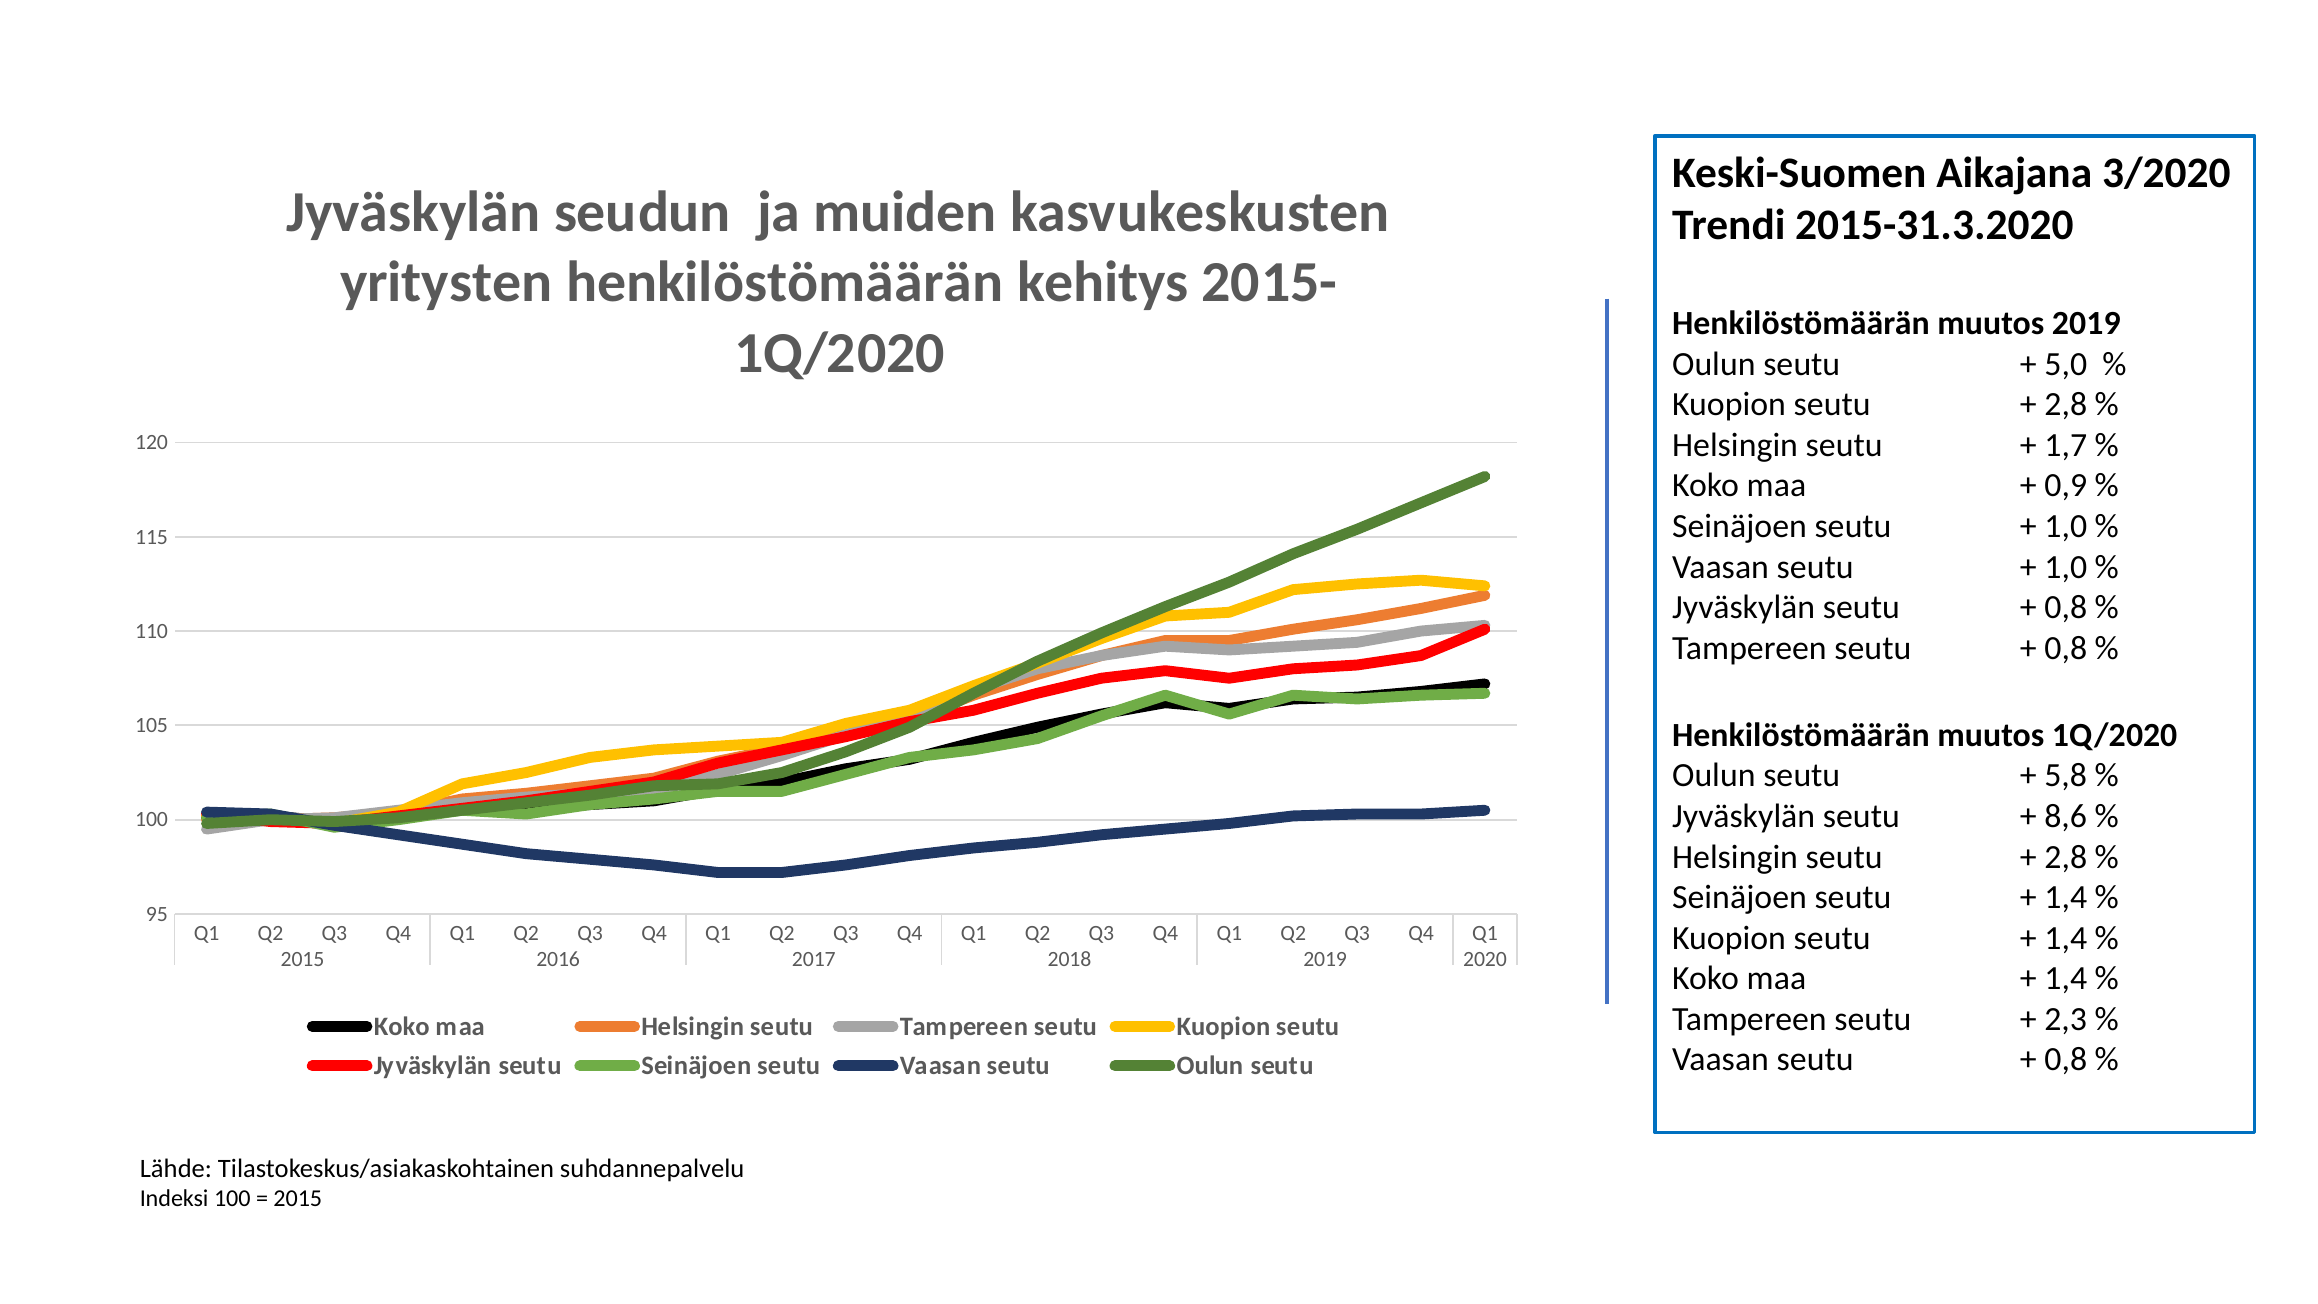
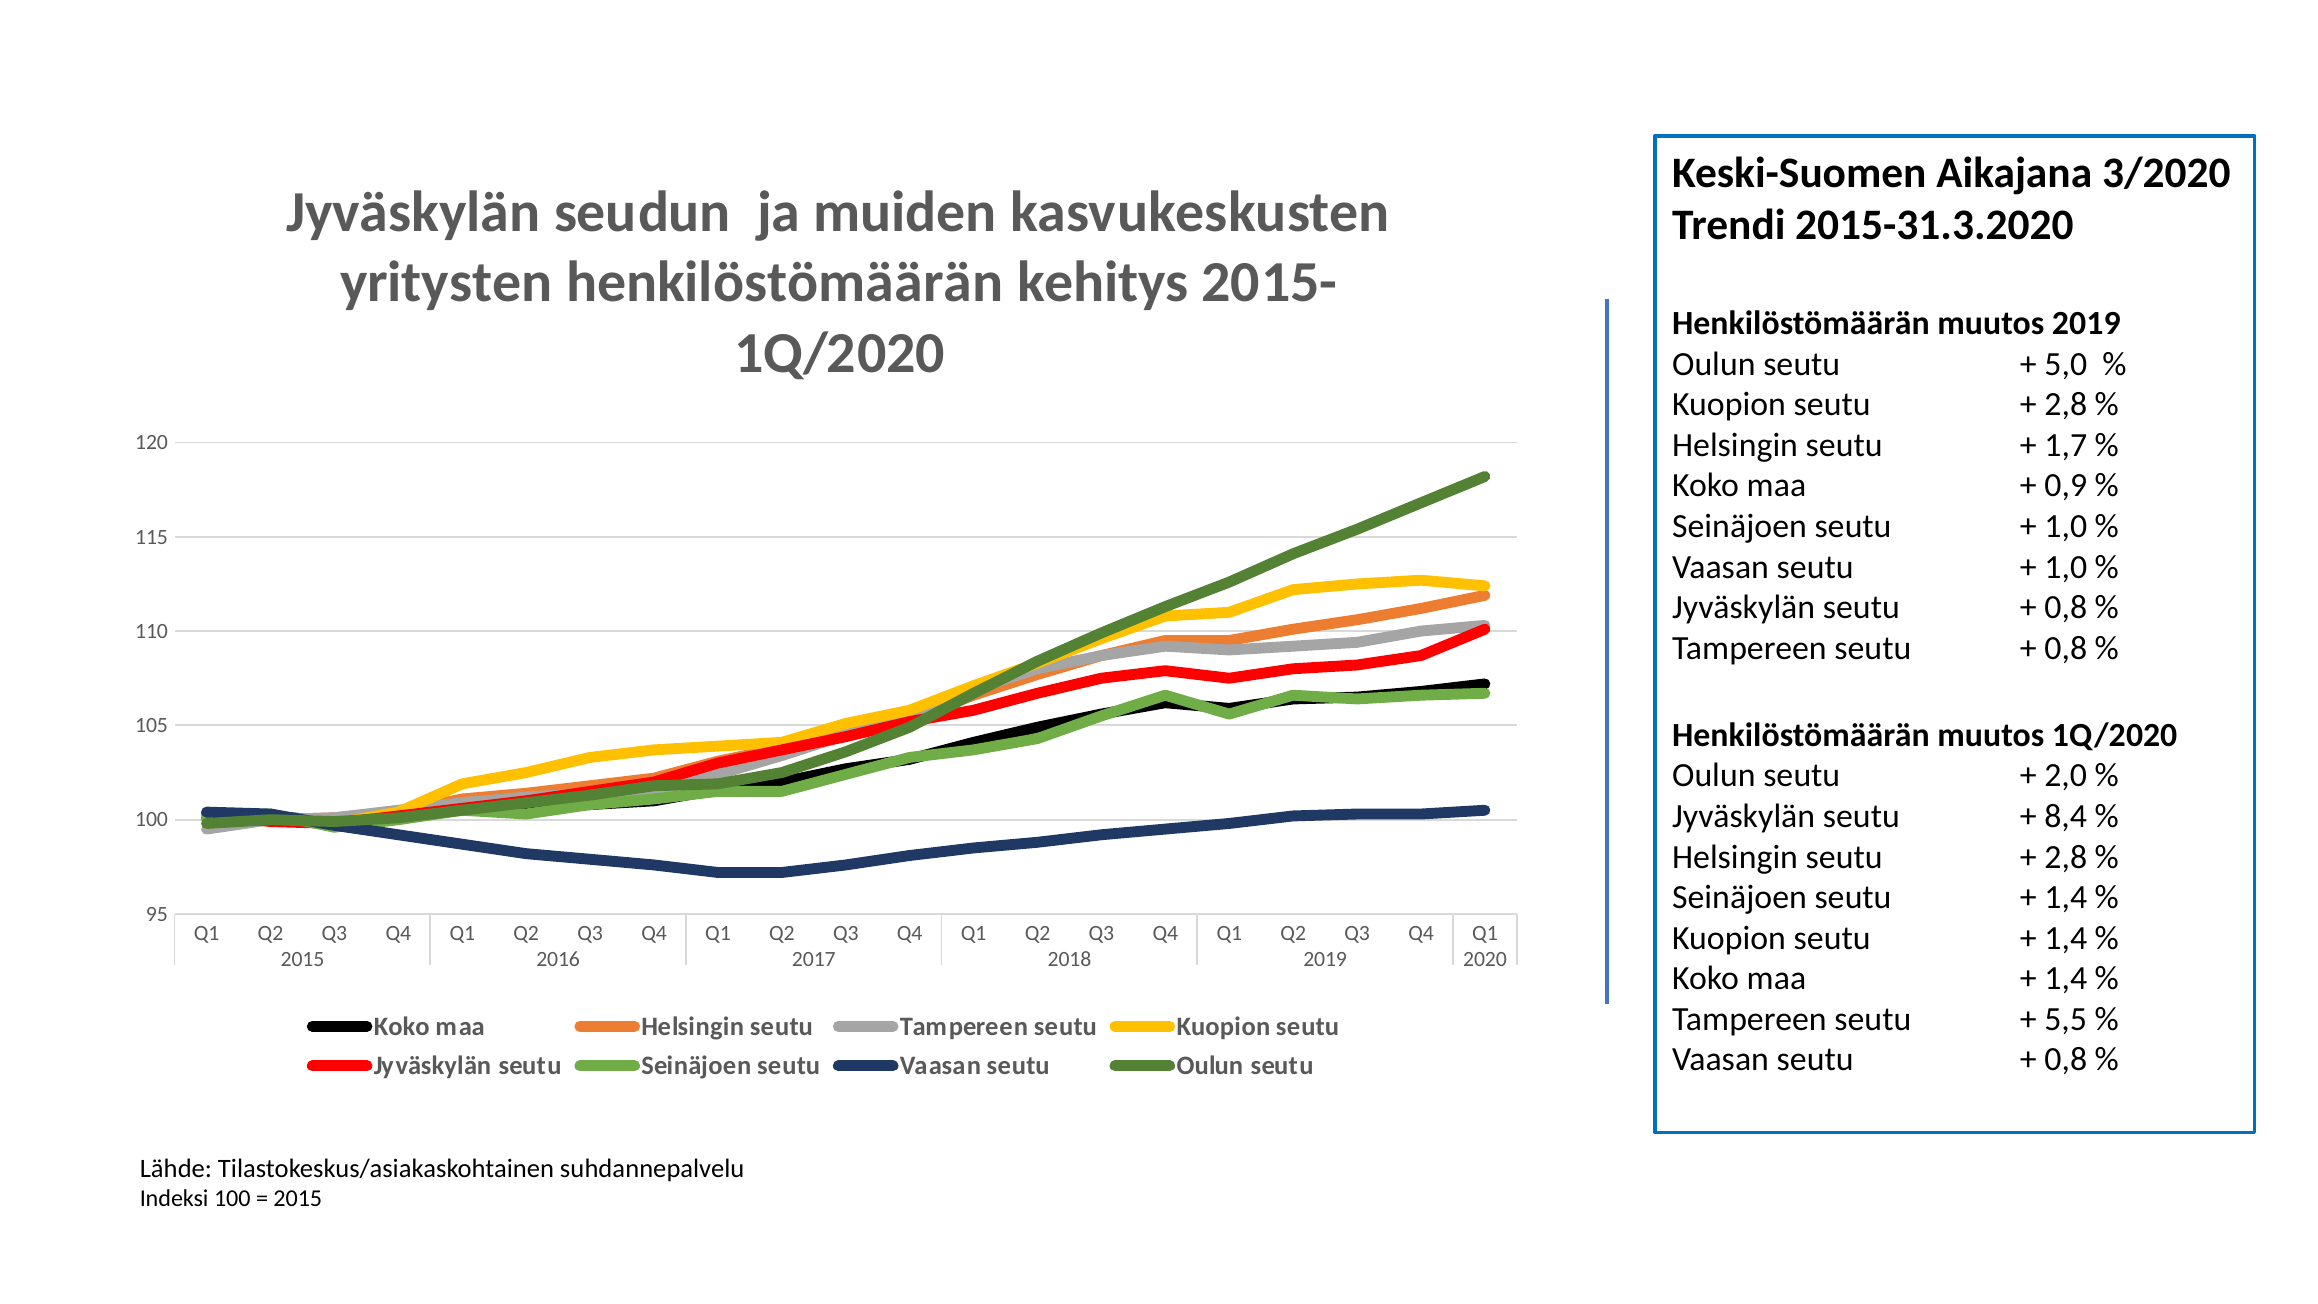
5,8: 5,8 -> 2,0
8,6: 8,6 -> 8,4
2,3: 2,3 -> 5,5
